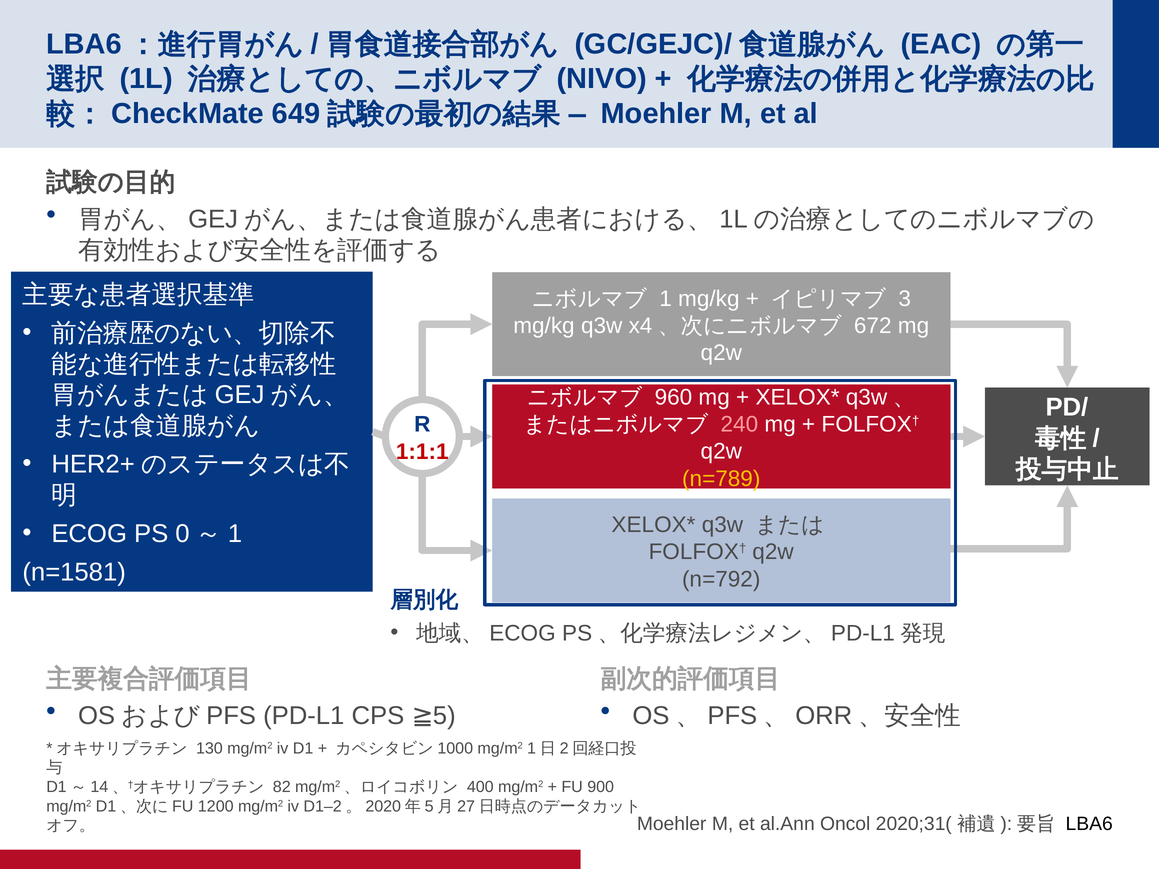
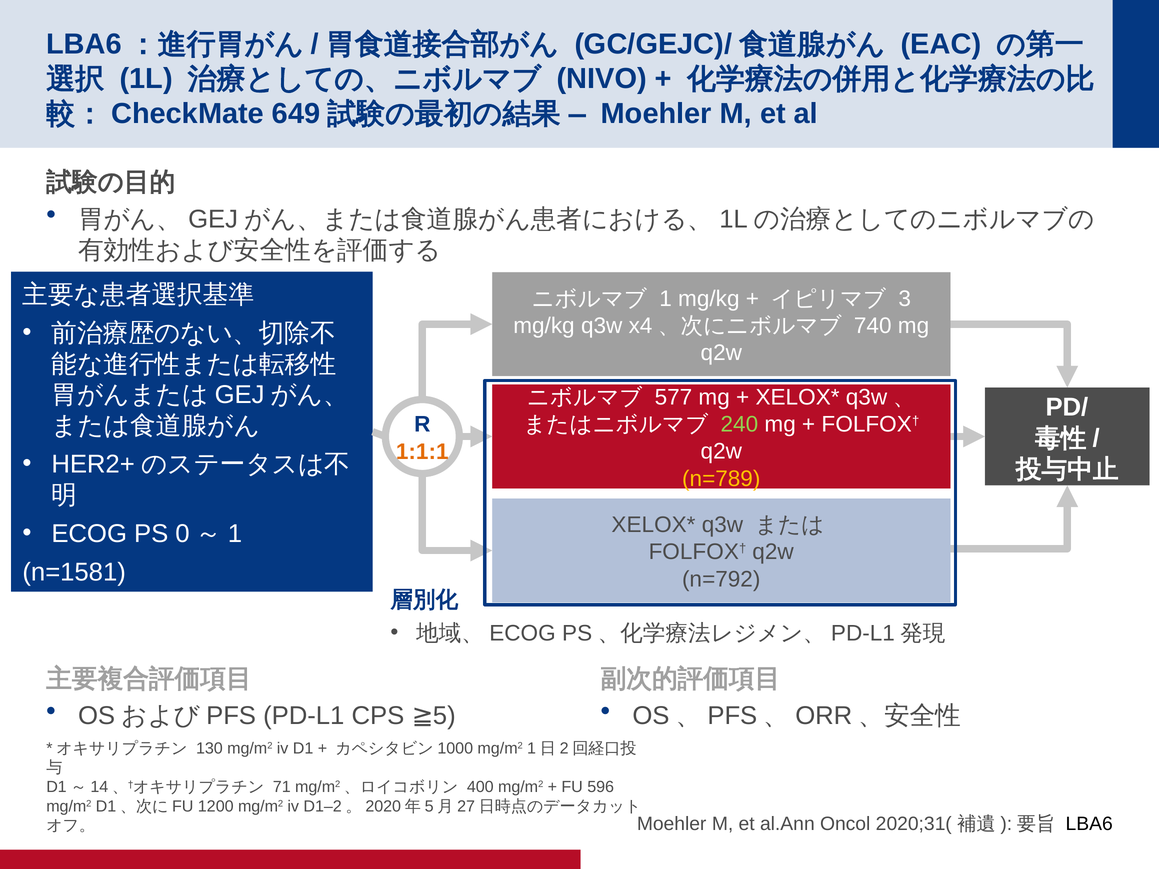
672: 672 -> 740
960: 960 -> 577
240 colour: pink -> light green
1:1:1 colour: red -> orange
82: 82 -> 71
900: 900 -> 596
